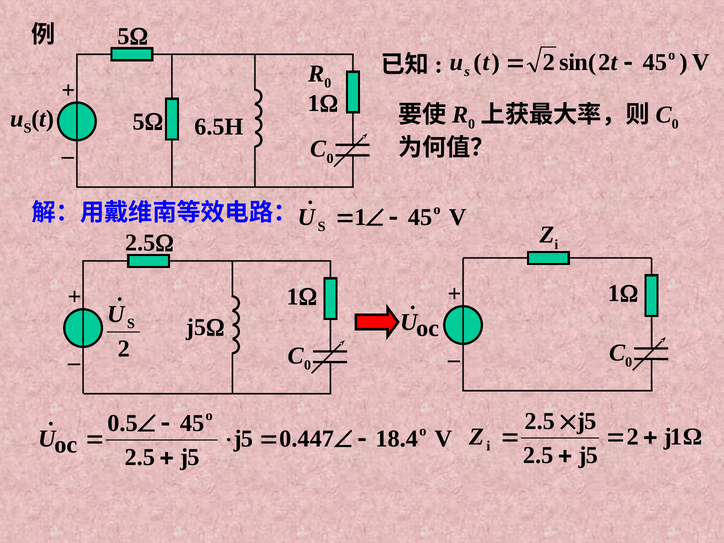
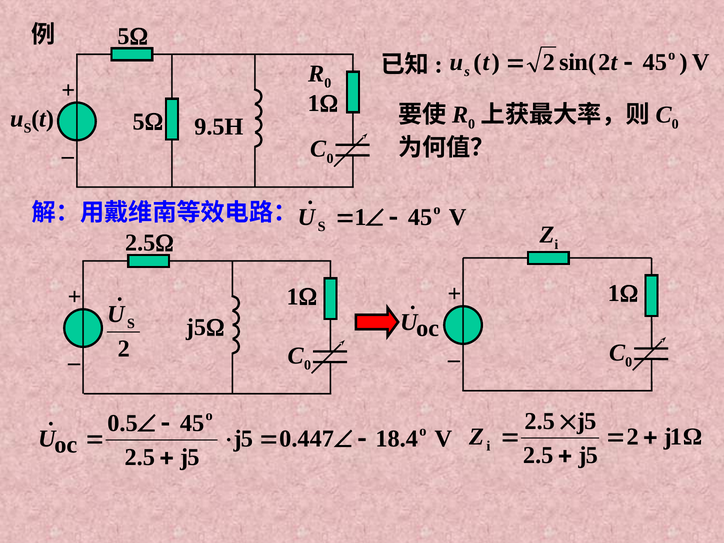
6.5H: 6.5H -> 9.5H
